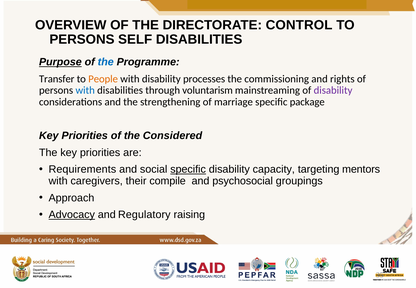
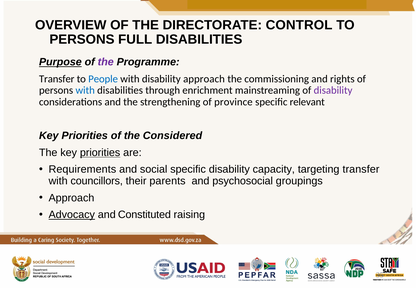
SELF: SELF -> FULL
the at (106, 62) colour: blue -> purple
People colour: orange -> blue
disability processes: processes -> approach
voluntarism: voluntarism -> enrichment
marriage: marriage -> province
package: package -> relevant
priorities at (100, 153) underline: none -> present
specific at (188, 169) underline: present -> none
targeting mentors: mentors -> transfer
caregivers: caregivers -> councillors
compile: compile -> parents
Regulatory: Regulatory -> Constituted
